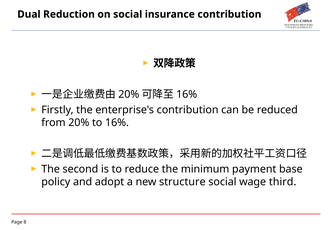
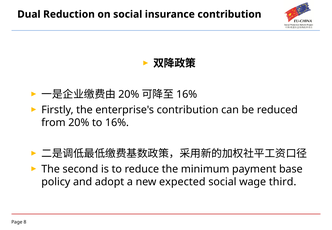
structure: structure -> expected
